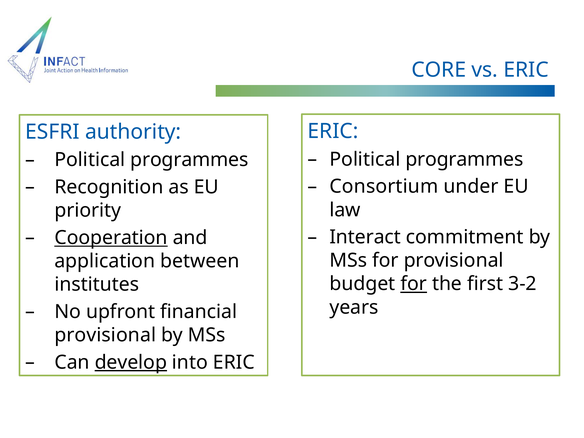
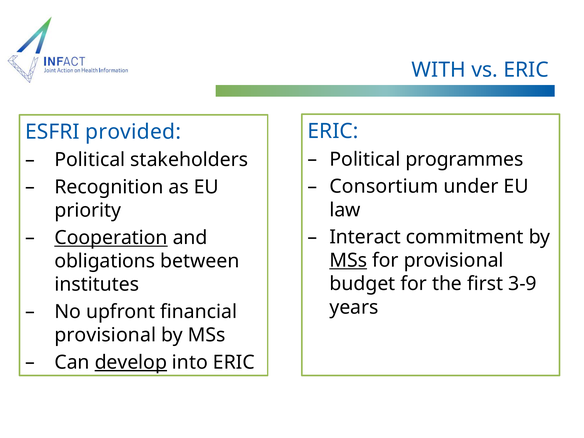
CORE: CORE -> WITH
authority: authority -> provided
programmes at (189, 160): programmes -> stakeholders
MSs at (348, 261) underline: none -> present
application: application -> obligations
for at (414, 284) underline: present -> none
3-2: 3-2 -> 3-9
